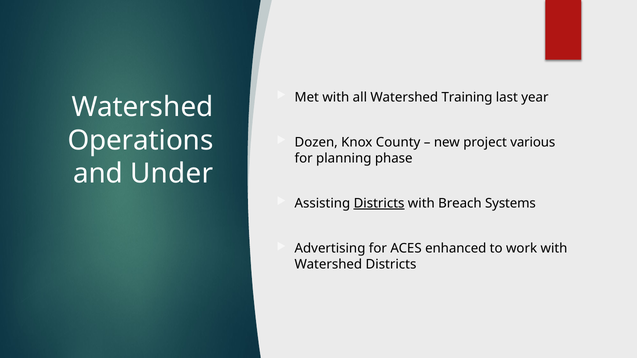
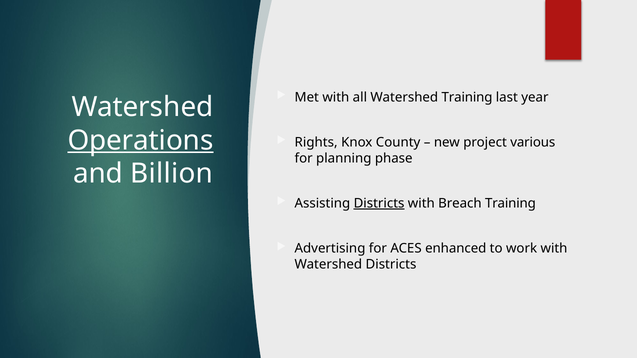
Operations underline: none -> present
Dozen: Dozen -> Rights
Under: Under -> Billion
Breach Systems: Systems -> Training
